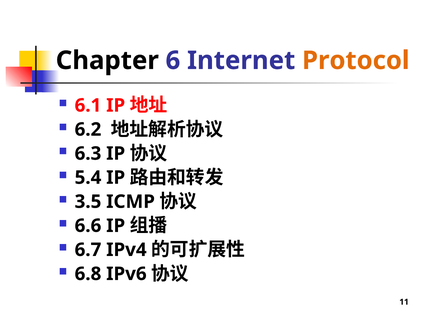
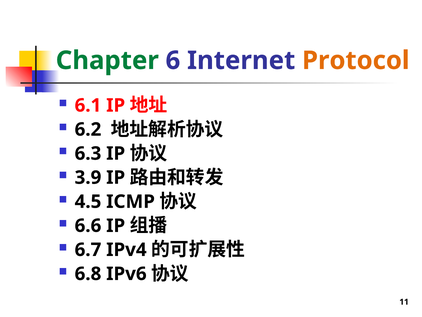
Chapter colour: black -> green
5.4: 5.4 -> 3.9
3.5: 3.5 -> 4.5
